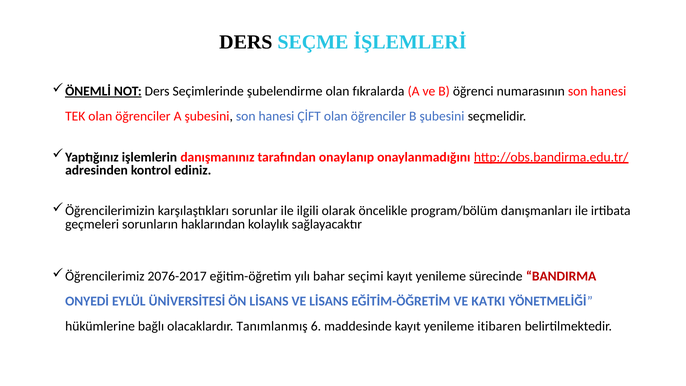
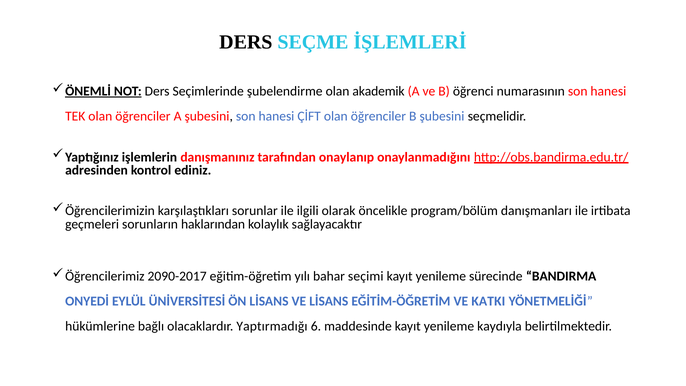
fıkralarda: fıkralarda -> akademik
2076-2017: 2076-2017 -> 2090-2017
BANDIRMA colour: red -> black
Tanımlanmış: Tanımlanmış -> Yaptırmadığı
itibaren: itibaren -> kaydıyla
